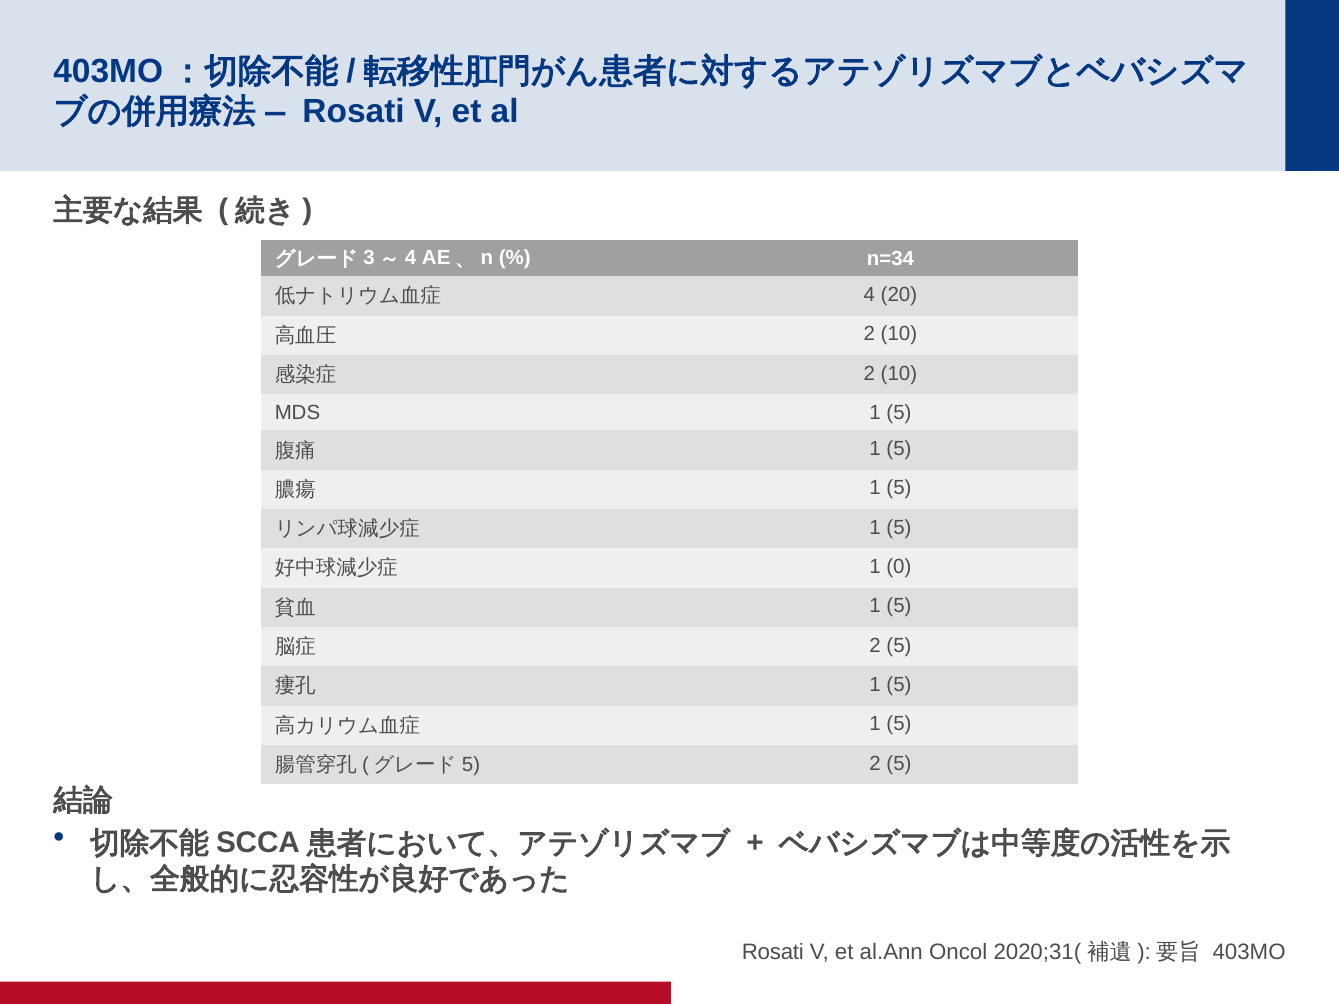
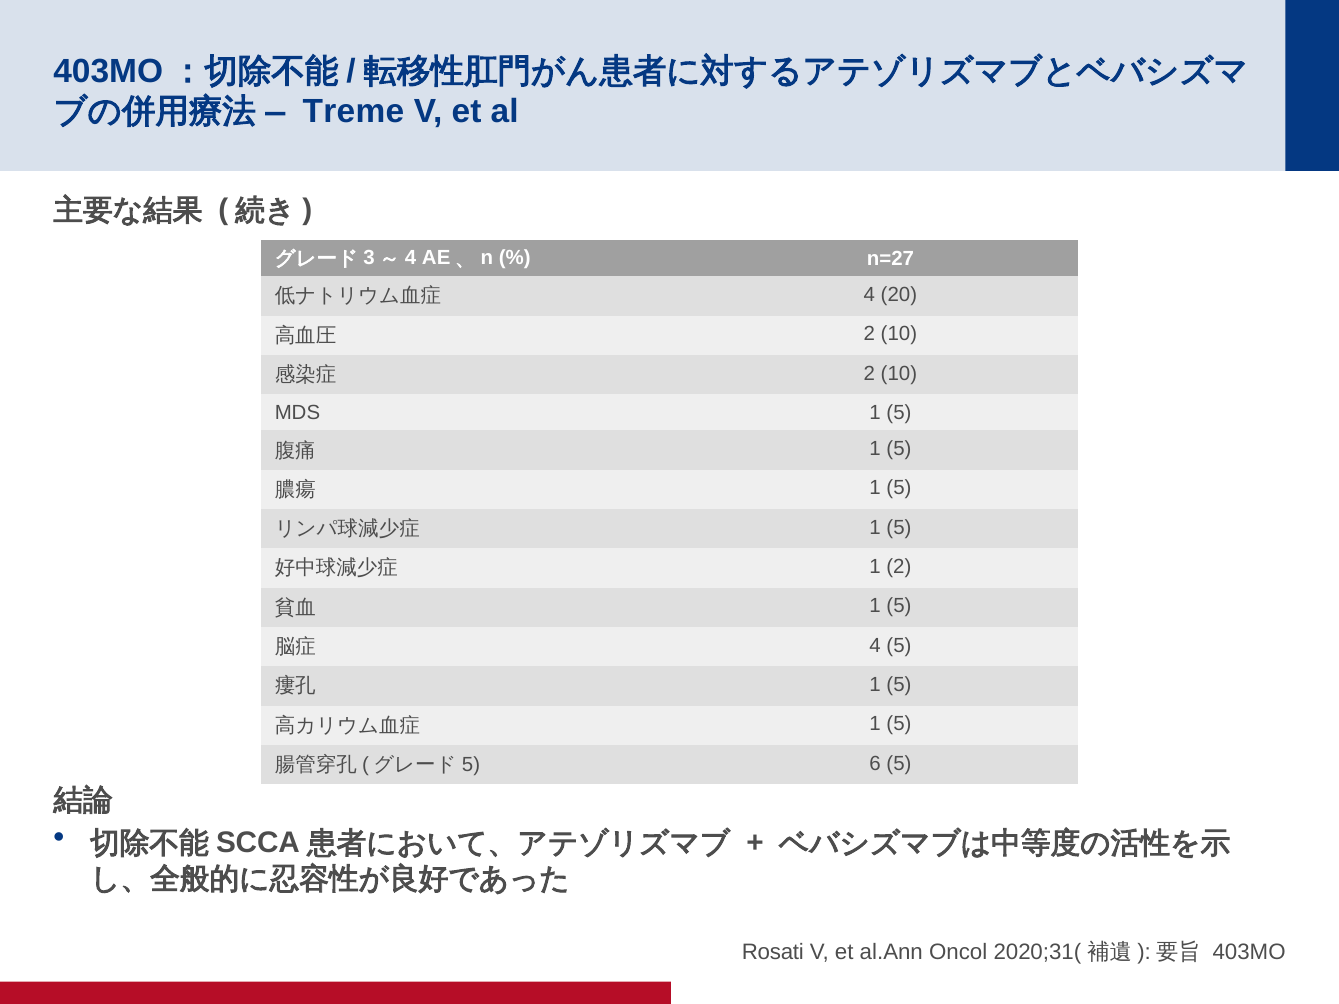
Rosati at (354, 111): Rosati -> Treme
n=34: n=34 -> n=27
1 0: 0 -> 2
2 at (875, 646): 2 -> 4
5 2: 2 -> 6
